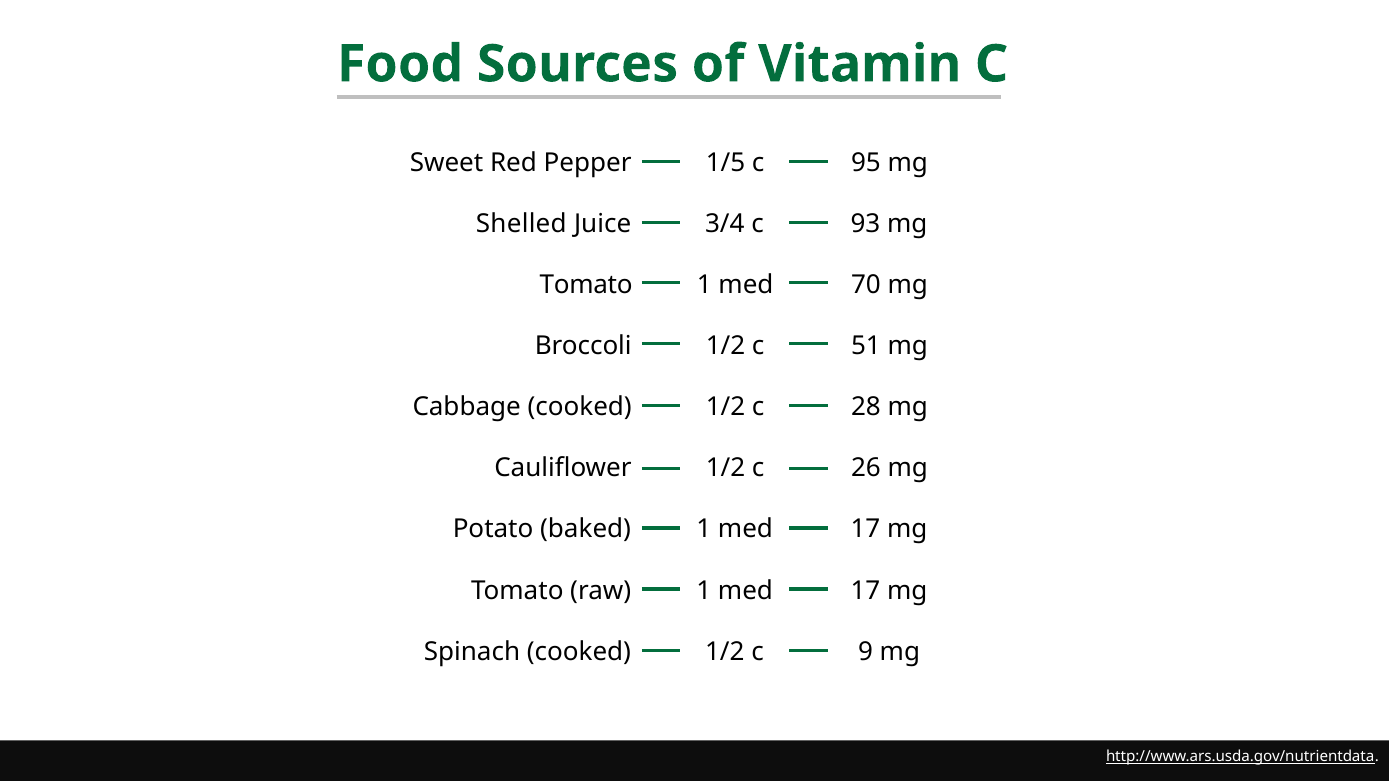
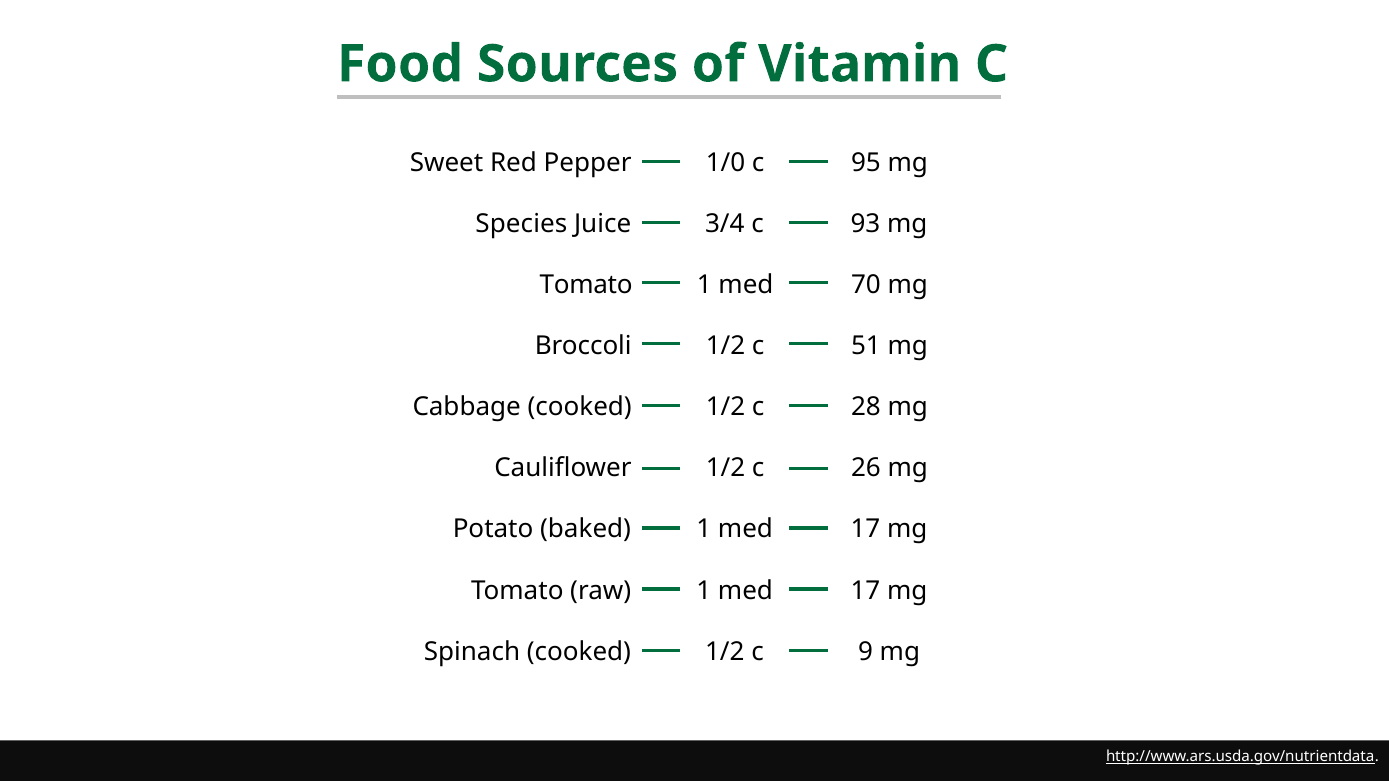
1/5: 1/5 -> 1/0
Shelled: Shelled -> Species
